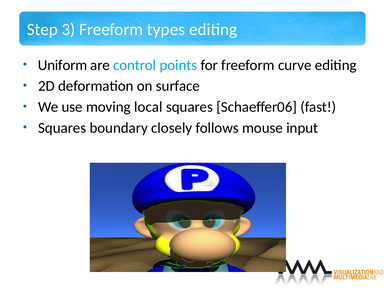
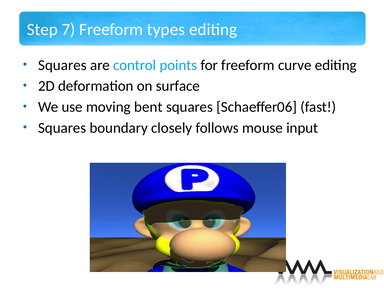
3: 3 -> 7
Uniform at (63, 65): Uniform -> Squares
local: local -> bent
